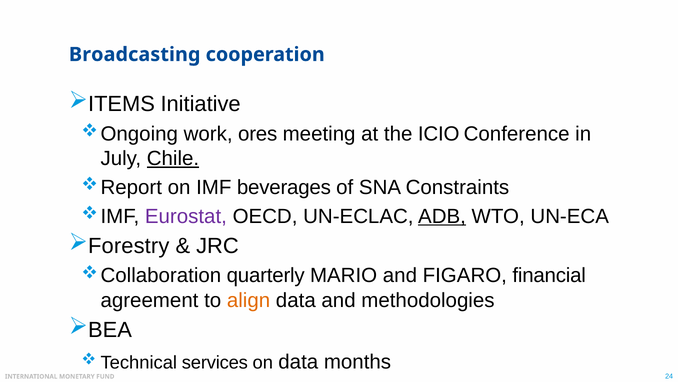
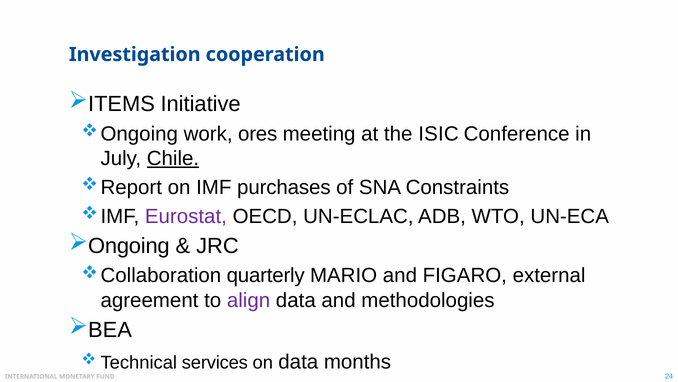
Broadcasting: Broadcasting -> Investigation
ICIO: ICIO -> ISIC
beverages: beverages -> purchases
ADB underline: present -> none
Forestry: Forestry -> Ongoing
financial: financial -> external
align colour: orange -> purple
